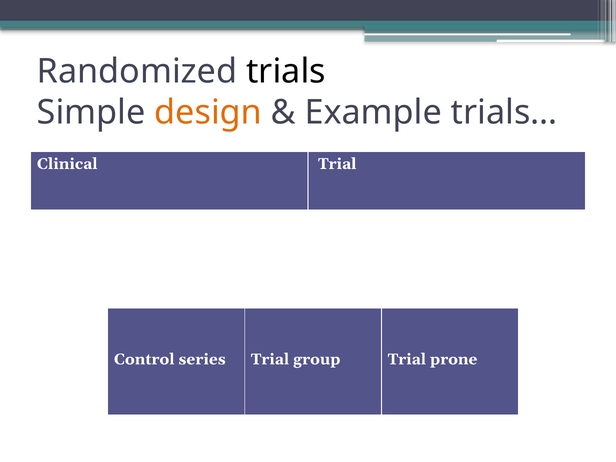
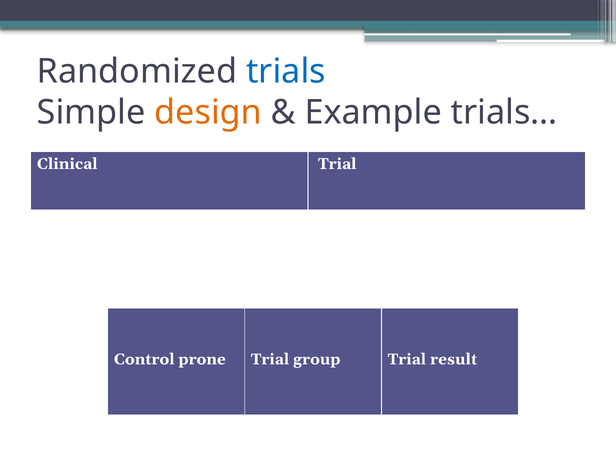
trials colour: black -> blue
series: series -> prone
prone: prone -> result
